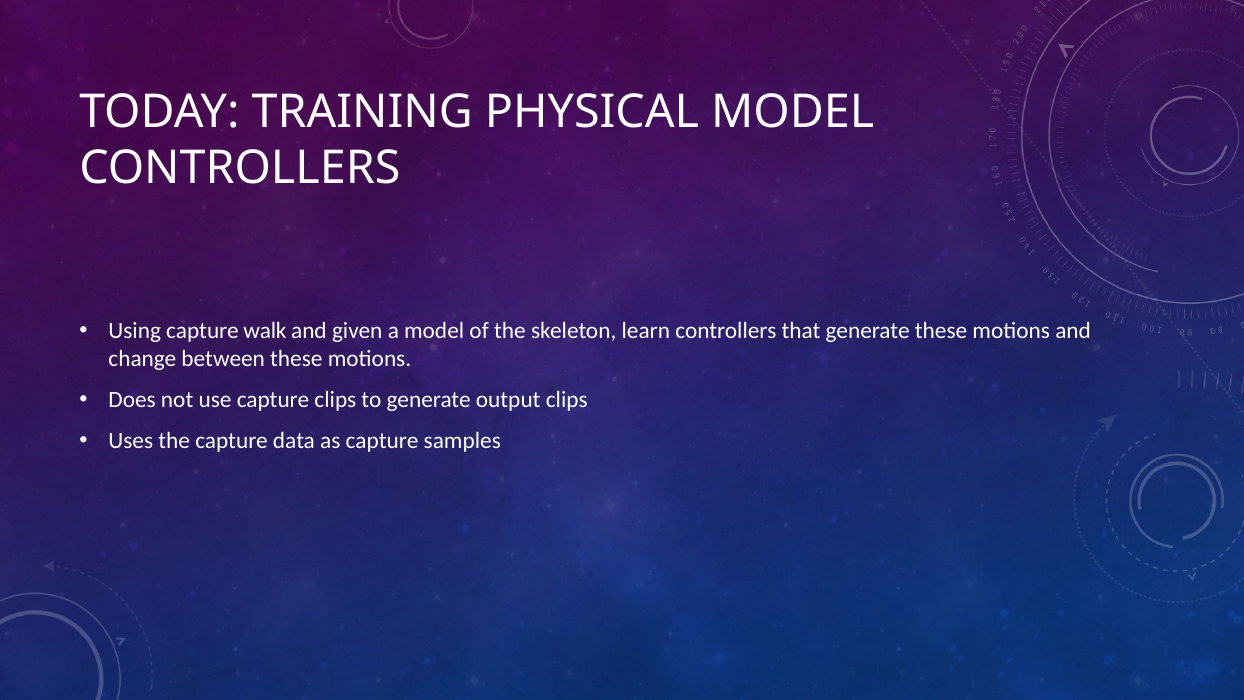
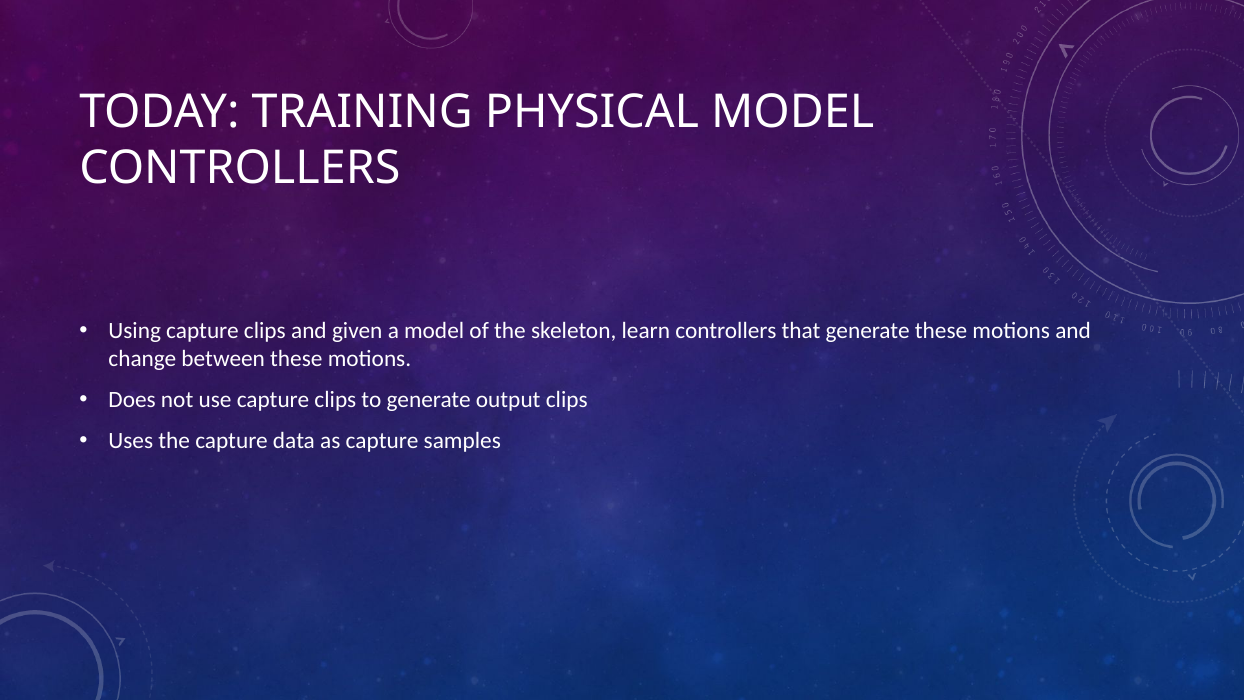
Using capture walk: walk -> clips
